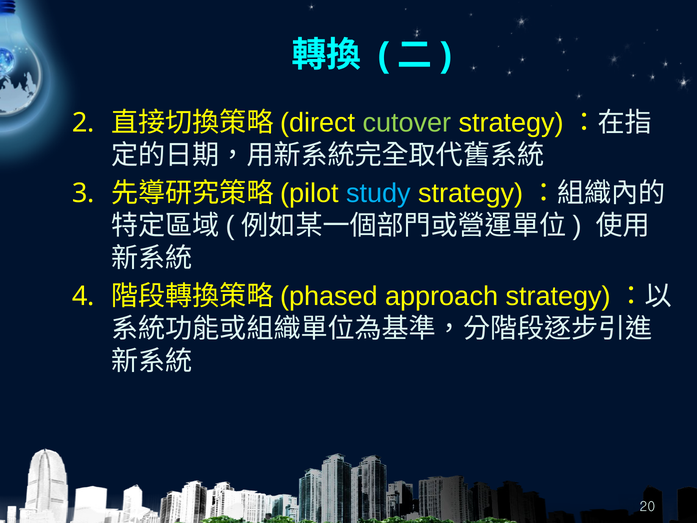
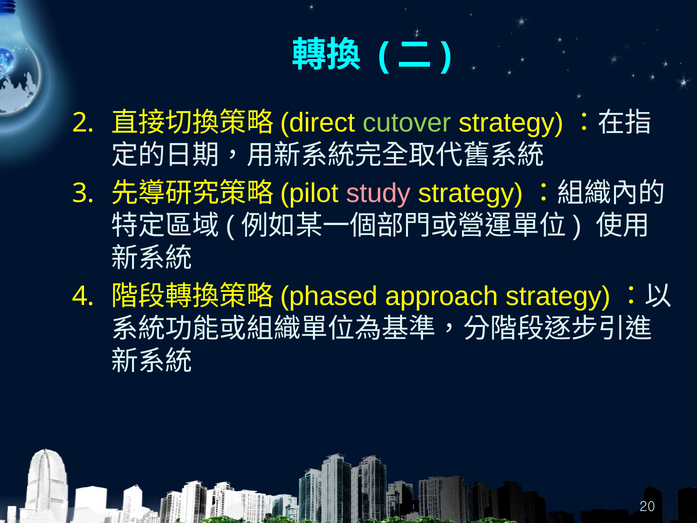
study colour: light blue -> pink
